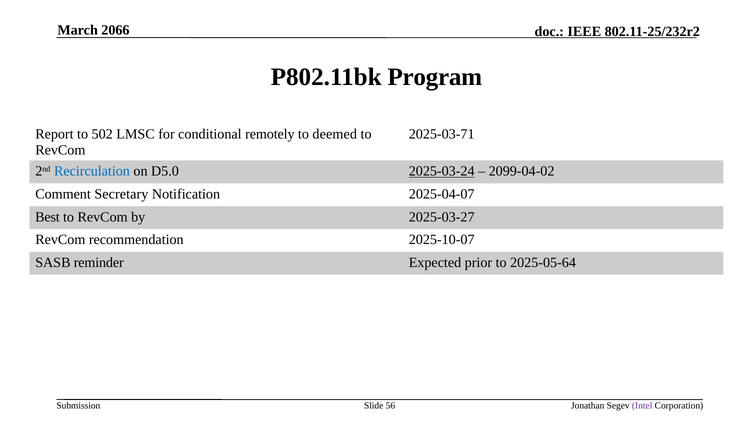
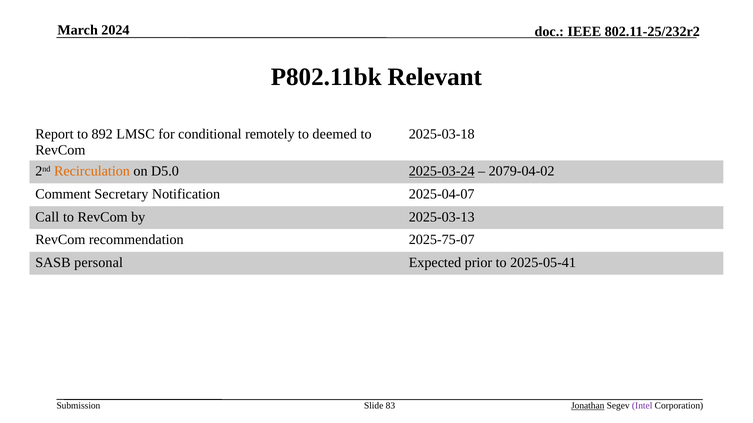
2066: 2066 -> 2024
Program: Program -> Relevant
502: 502 -> 892
2025-03-71: 2025-03-71 -> 2025-03-18
Recirculation colour: blue -> orange
2099-04-02: 2099-04-02 -> 2079-04-02
Best: Best -> Call
2025-03-27: 2025-03-27 -> 2025-03-13
2025-10-07: 2025-10-07 -> 2025-75-07
reminder: reminder -> personal
2025-05-64: 2025-05-64 -> 2025-05-41
56: 56 -> 83
Jonathan underline: none -> present
